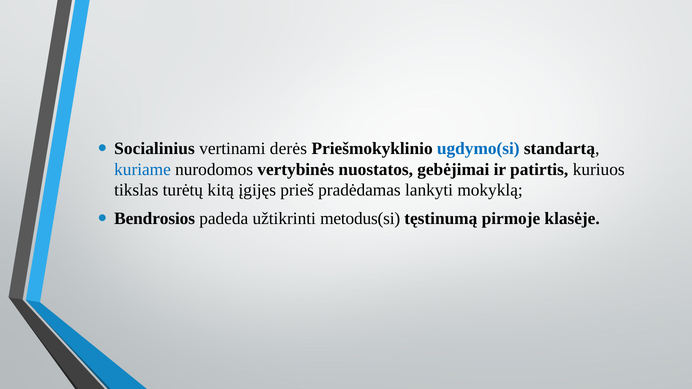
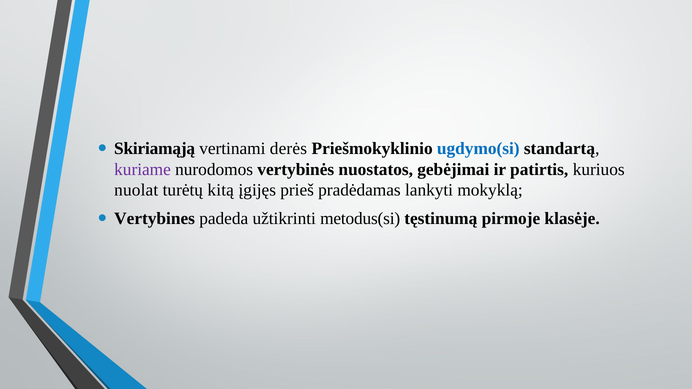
Socialinius: Socialinius -> Skiriamąją
kuriame colour: blue -> purple
tikslas: tikslas -> nuolat
Bendrosios: Bendrosios -> Vertybines
